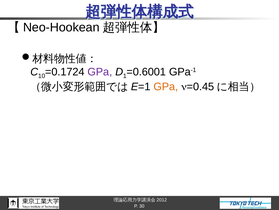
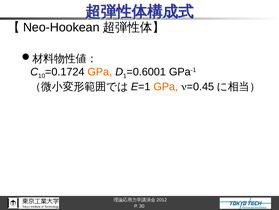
GPa at (100, 72) colour: purple -> orange
